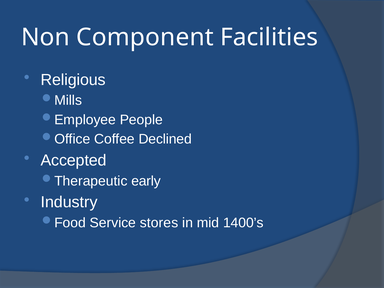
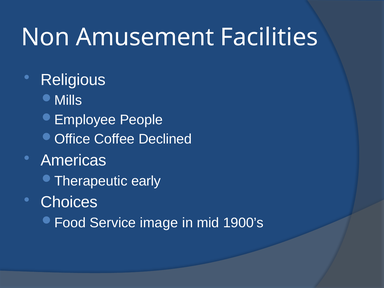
Component: Component -> Amusement
Accepted: Accepted -> Americas
Industry: Industry -> Choices
stores: stores -> image
1400’s: 1400’s -> 1900’s
